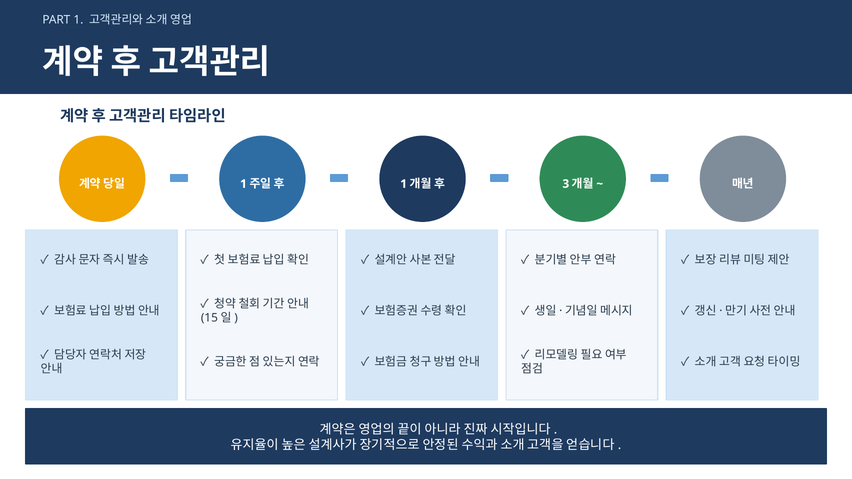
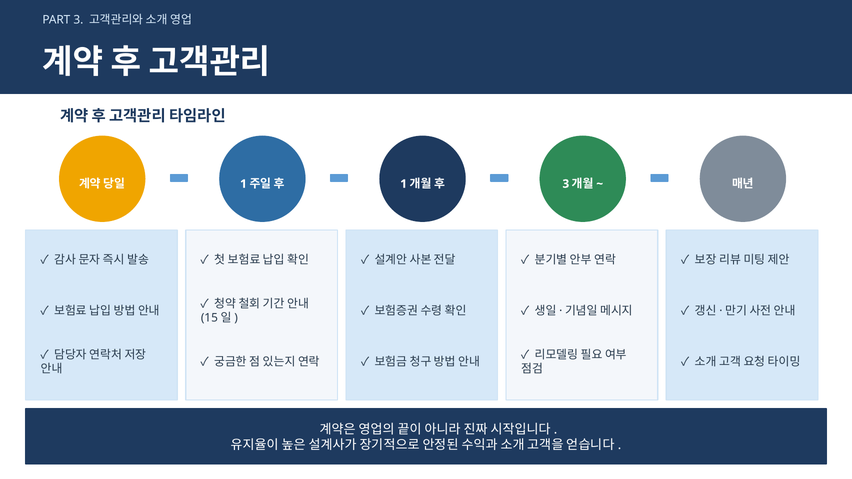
PART 1: 1 -> 3
